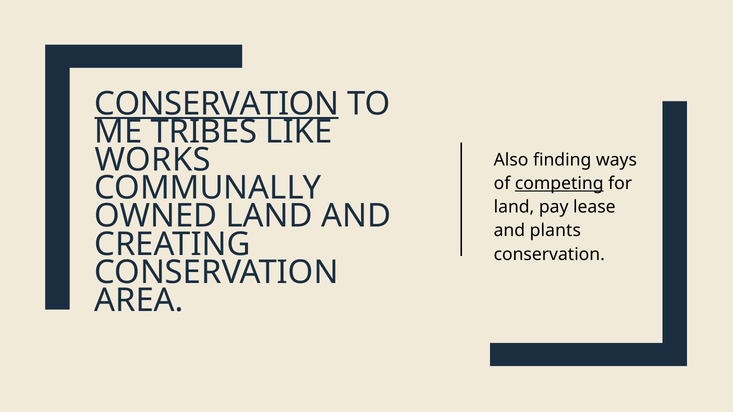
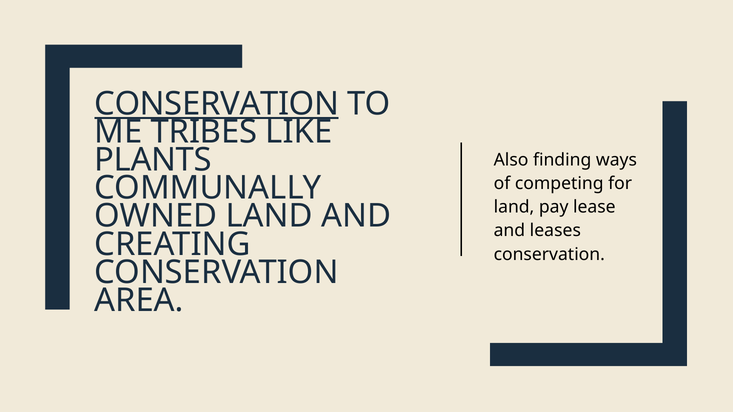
WORKS: WORKS -> PLANTS
competing underline: present -> none
plants: plants -> leases
